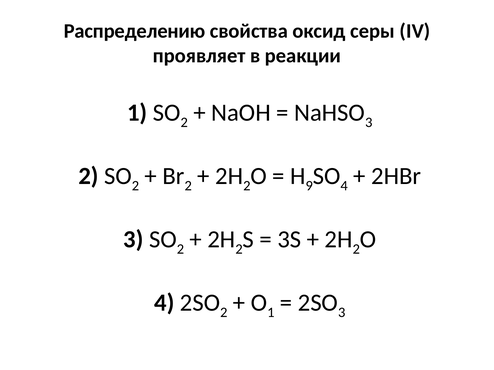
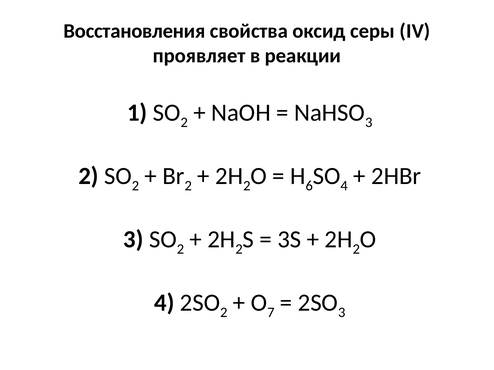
Распределению: Распределению -> Восстановления
9: 9 -> 6
1 at (271, 313): 1 -> 7
